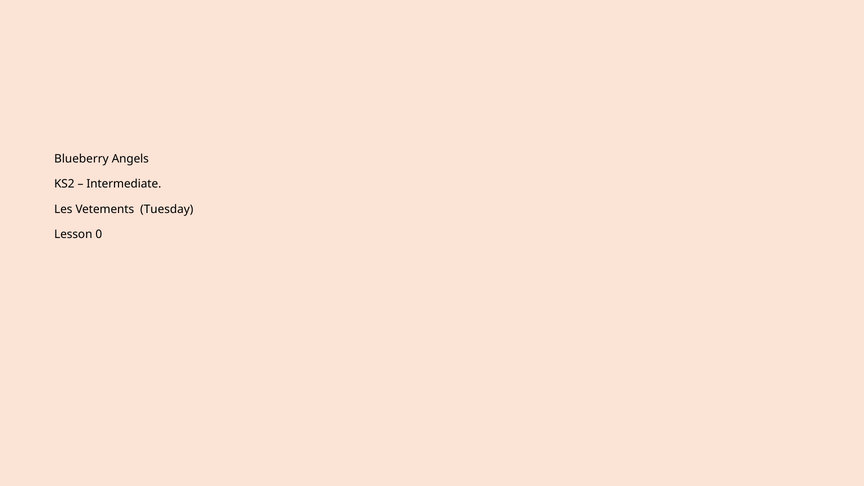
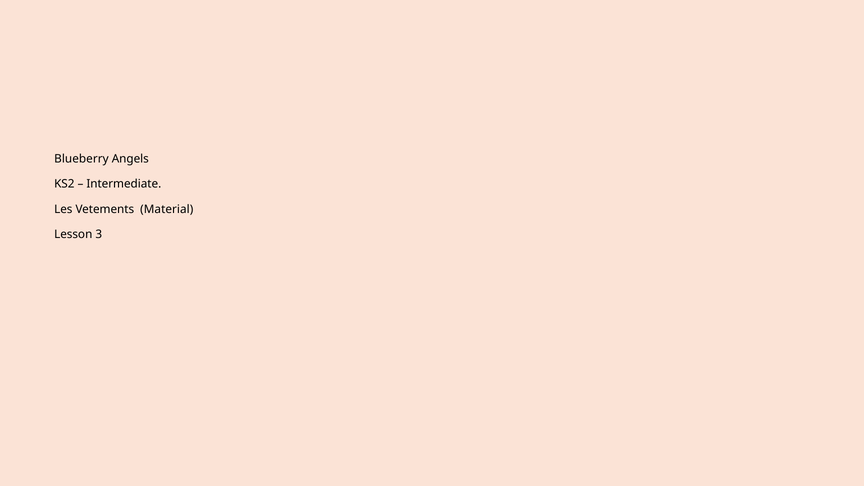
Tuesday: Tuesday -> Material
0: 0 -> 3
